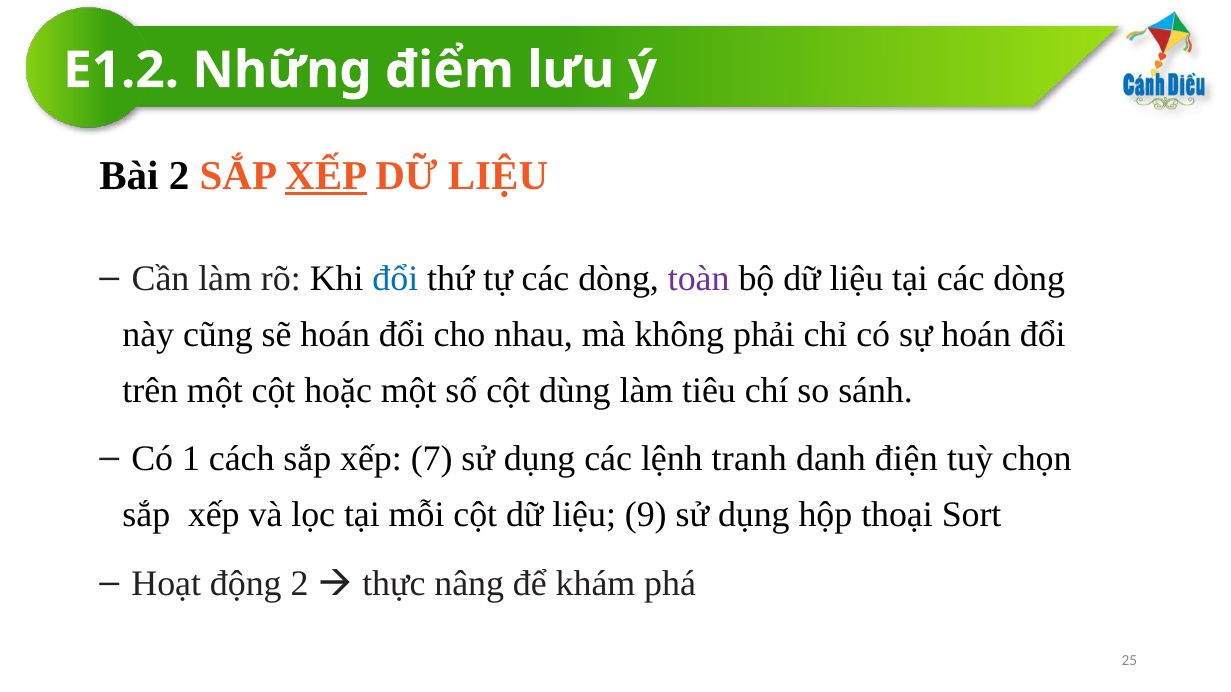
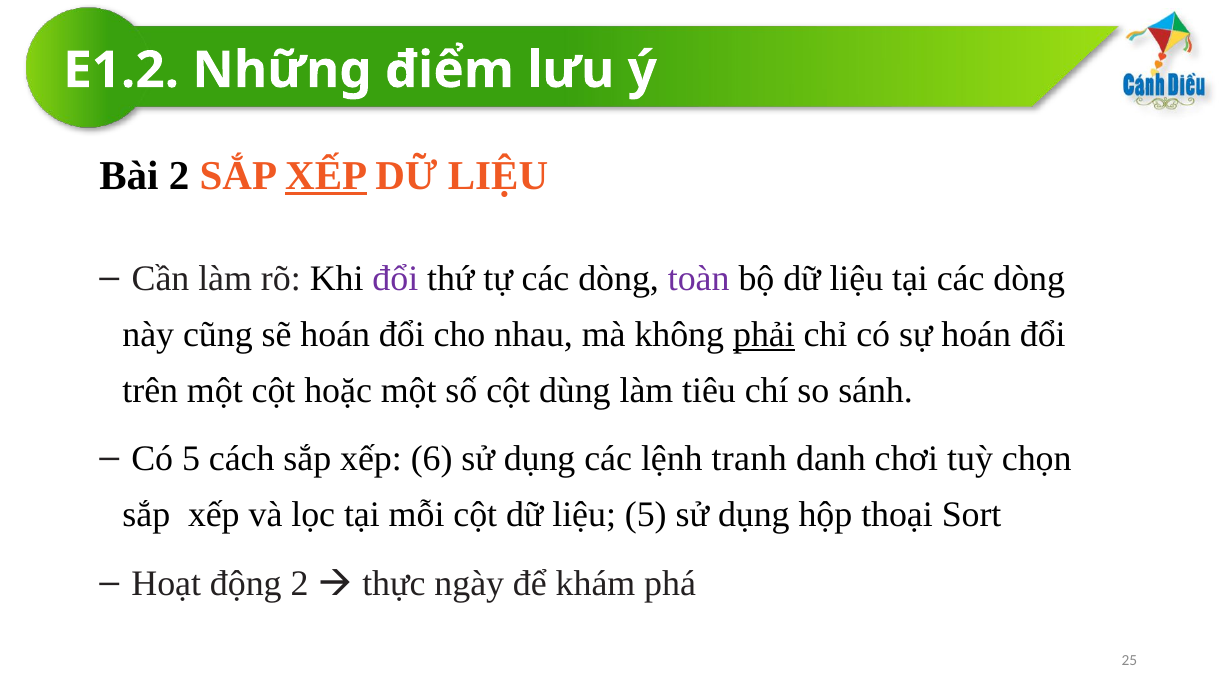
đổi at (395, 279) colour: blue -> purple
phải underline: none -> present
Có 1: 1 -> 5
7: 7 -> 6
điện: điện -> chơi
liệu 9: 9 -> 5
nâng: nâng -> ngày
